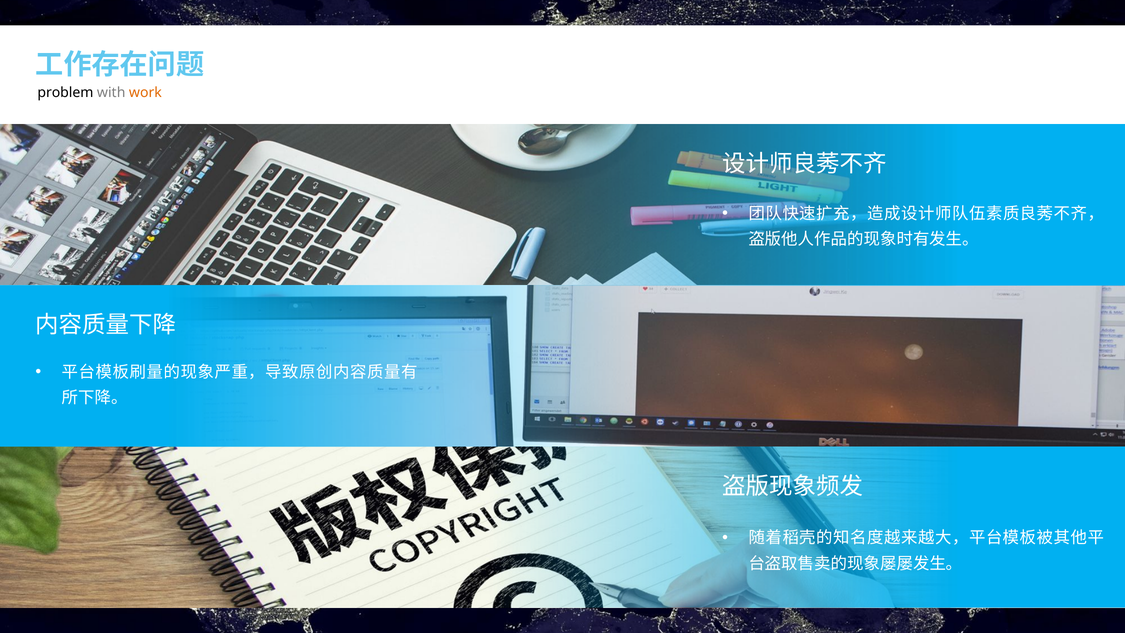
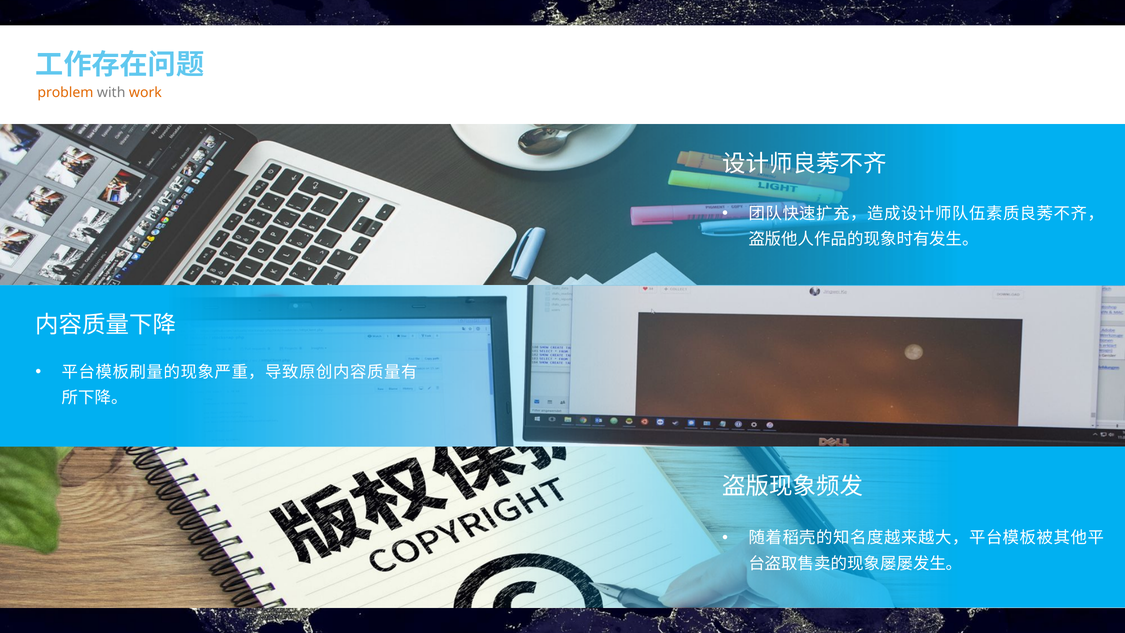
problem colour: black -> orange
